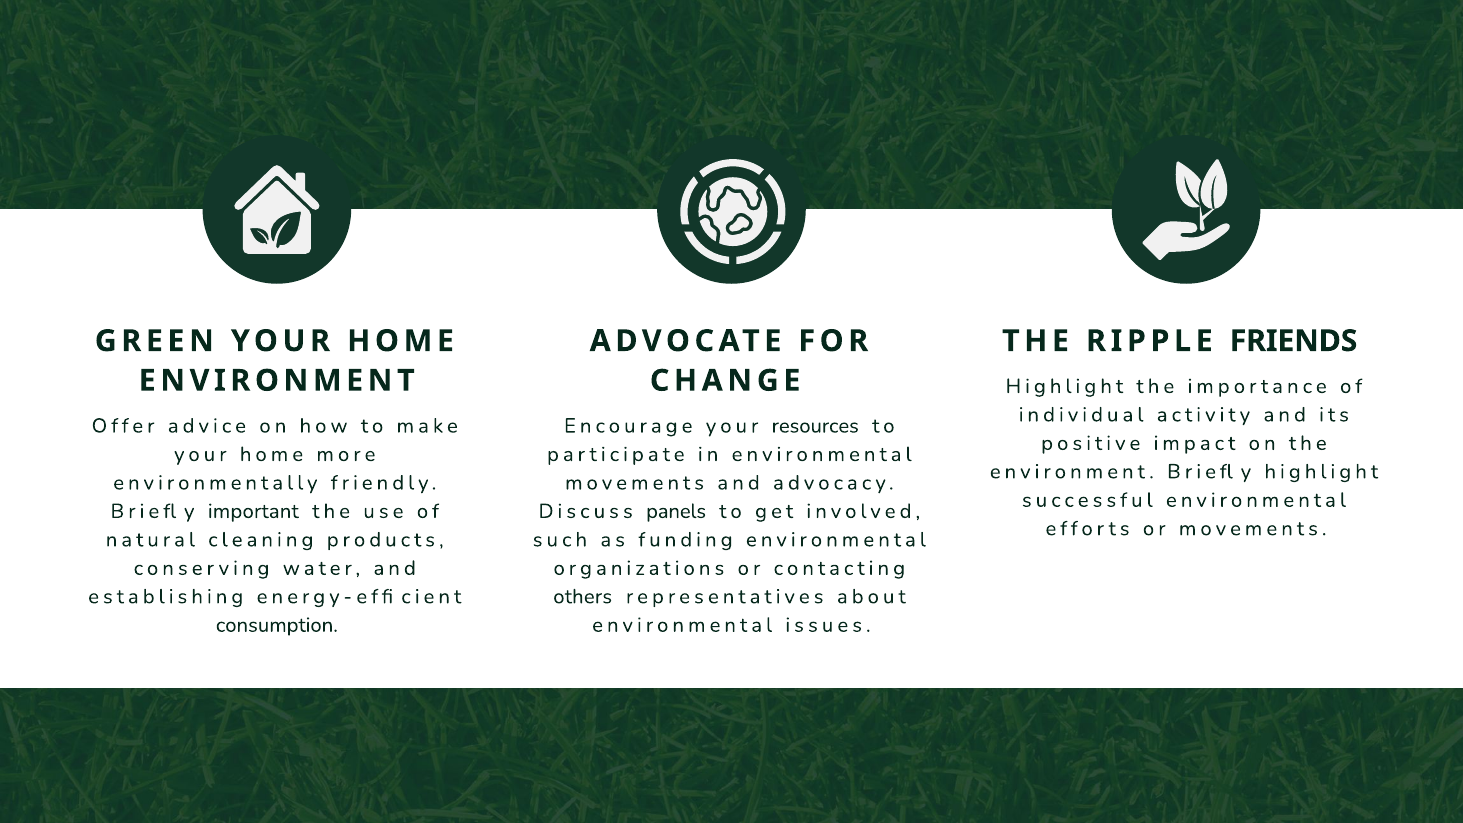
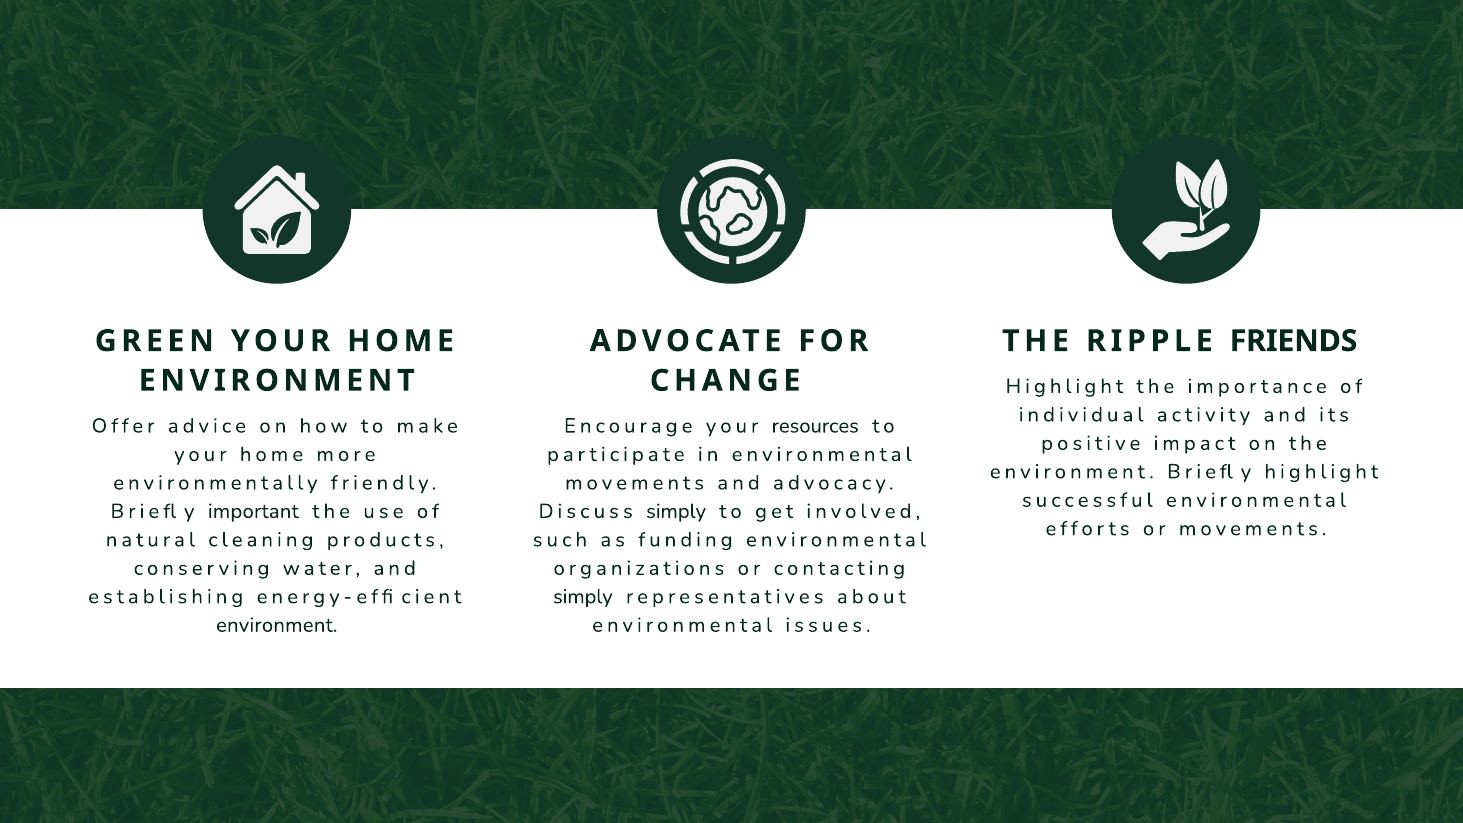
Discuss panels: panels -> simply
others at (583, 597): others -> simply
consumption at (277, 625): consumption -> environment
